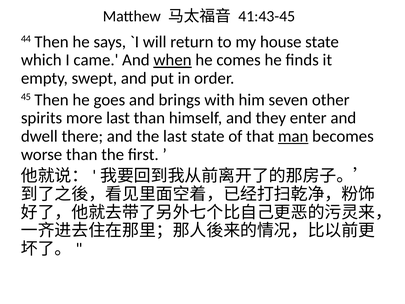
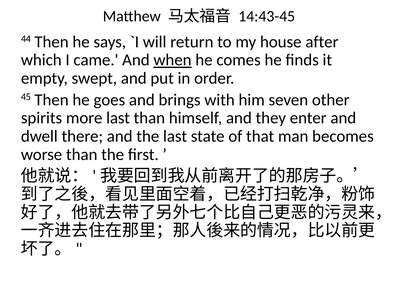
41:43-45: 41:43-45 -> 14:43-45
house state: state -> after
man underline: present -> none
